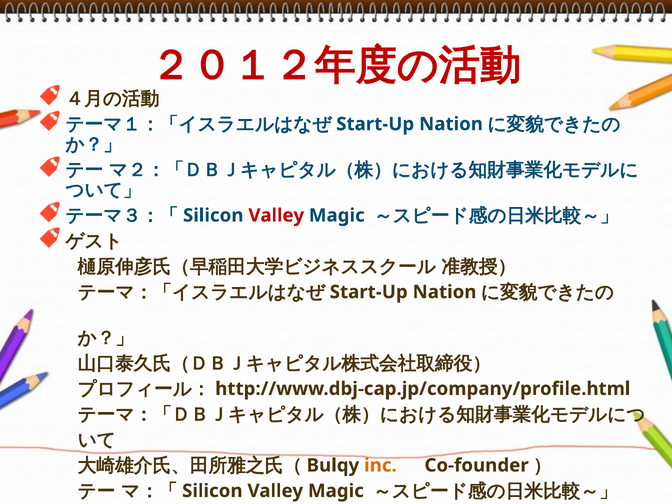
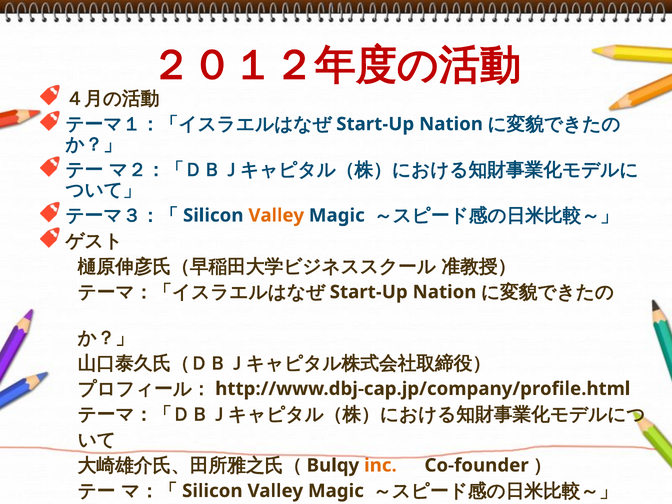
Valley at (276, 215) colour: red -> orange
